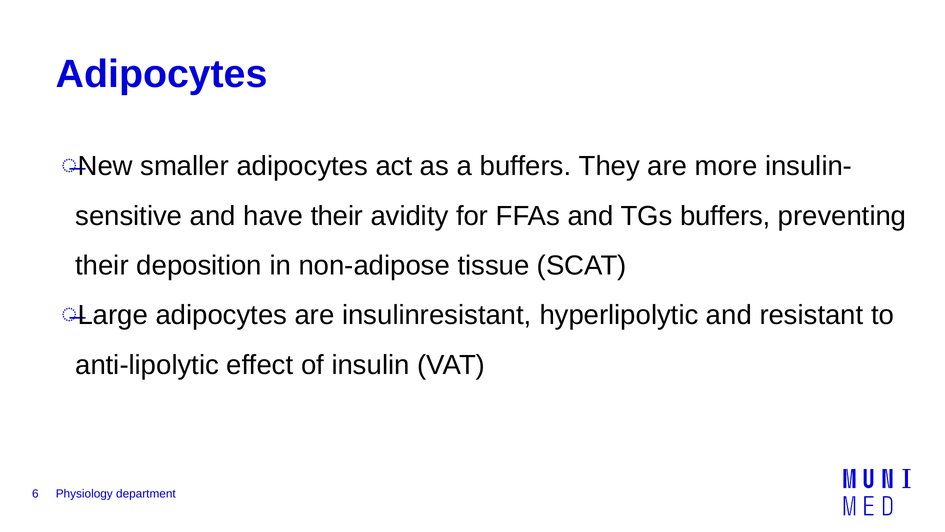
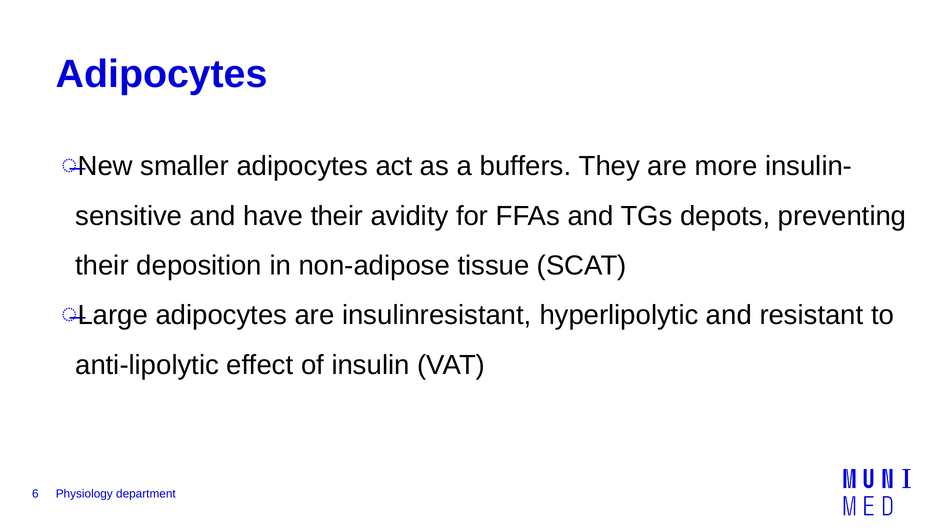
TGs buffers: buffers -> depots
